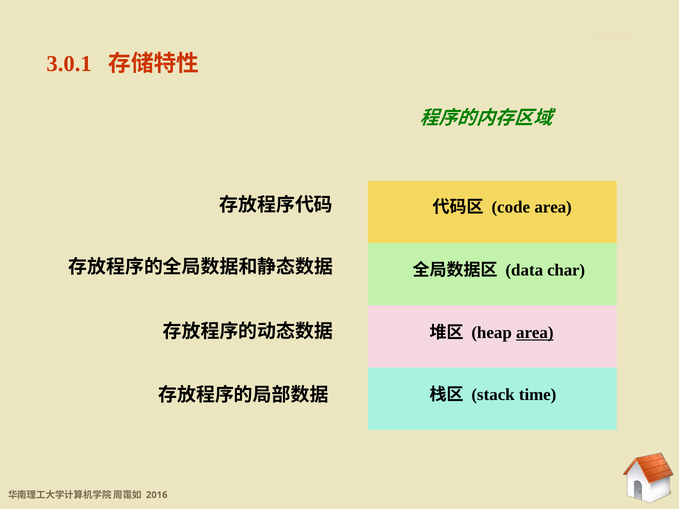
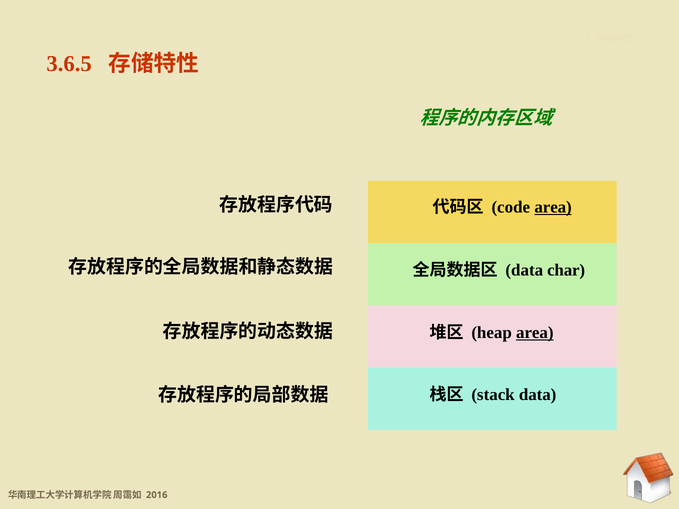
3.0.1: 3.0.1 -> 3.6.5
area at (553, 207) underline: none -> present
stack time: time -> data
